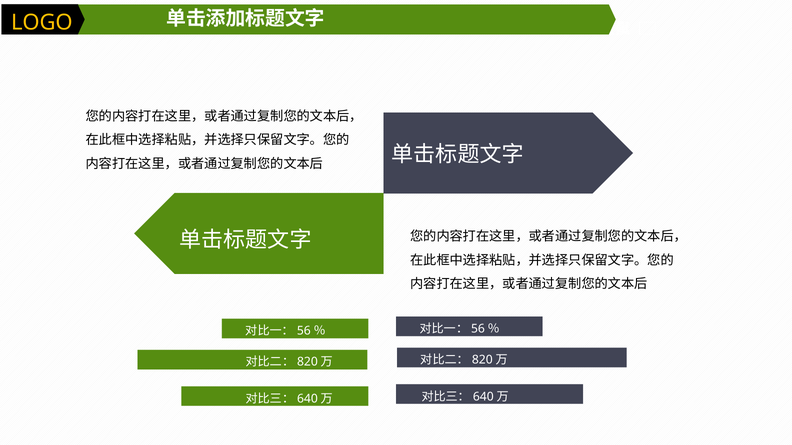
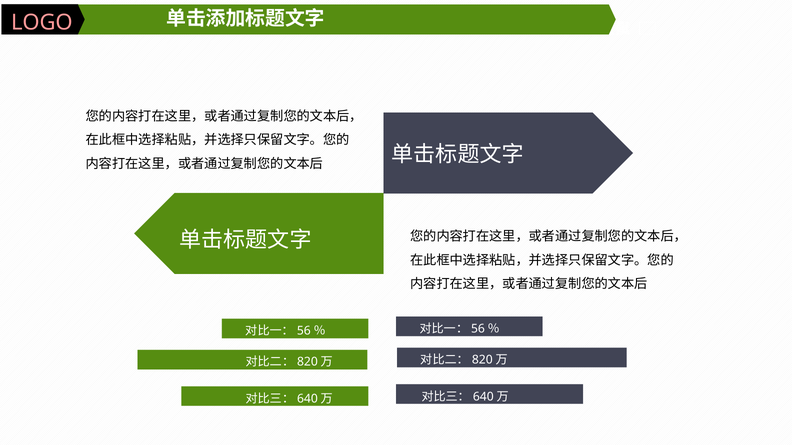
LOGO colour: yellow -> pink
